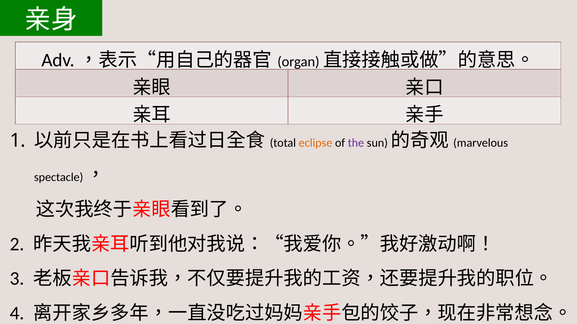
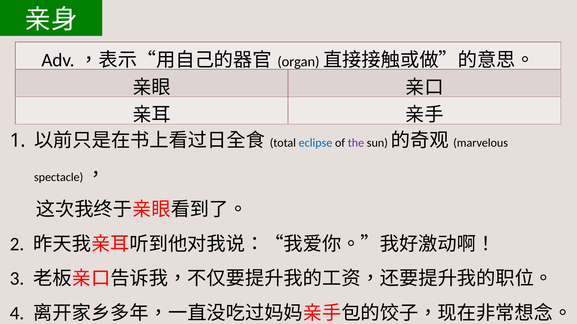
eclipse colour: orange -> blue
